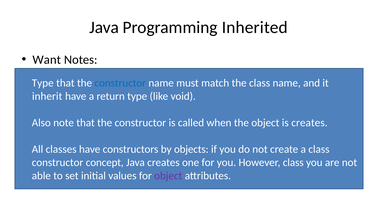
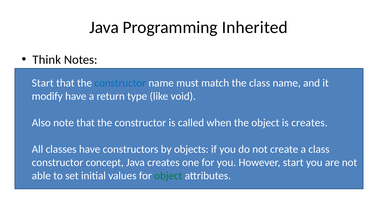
Want: Want -> Think
Type at (43, 83): Type -> Start
inherit: inherit -> modify
However class: class -> start
object at (168, 176) colour: purple -> green
